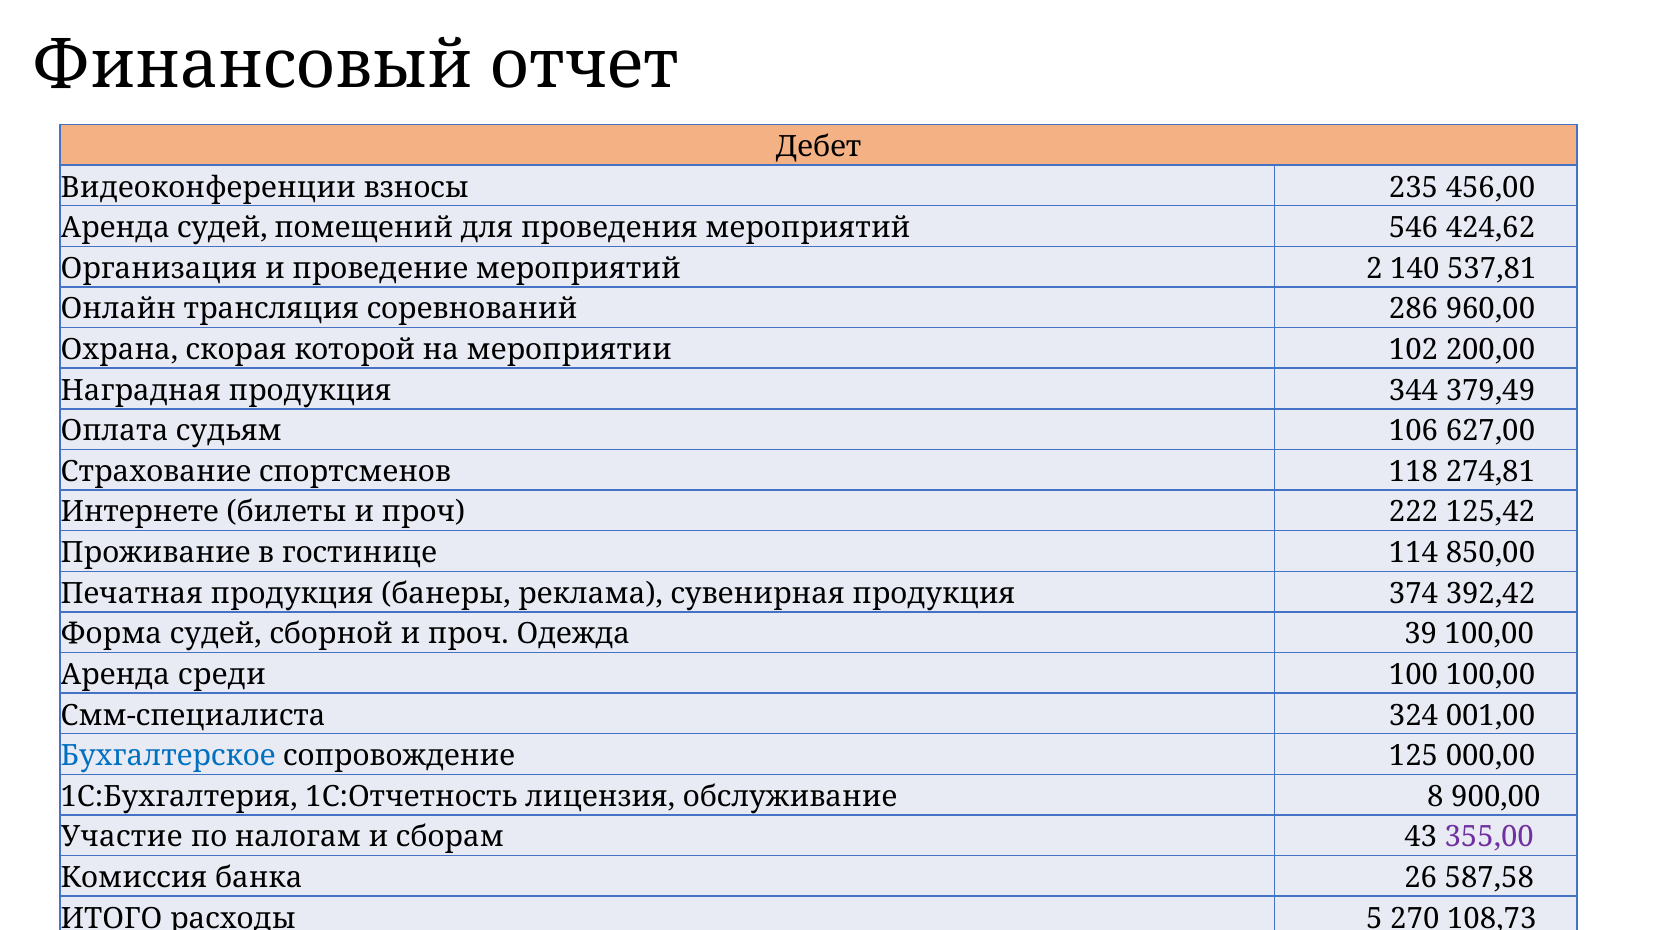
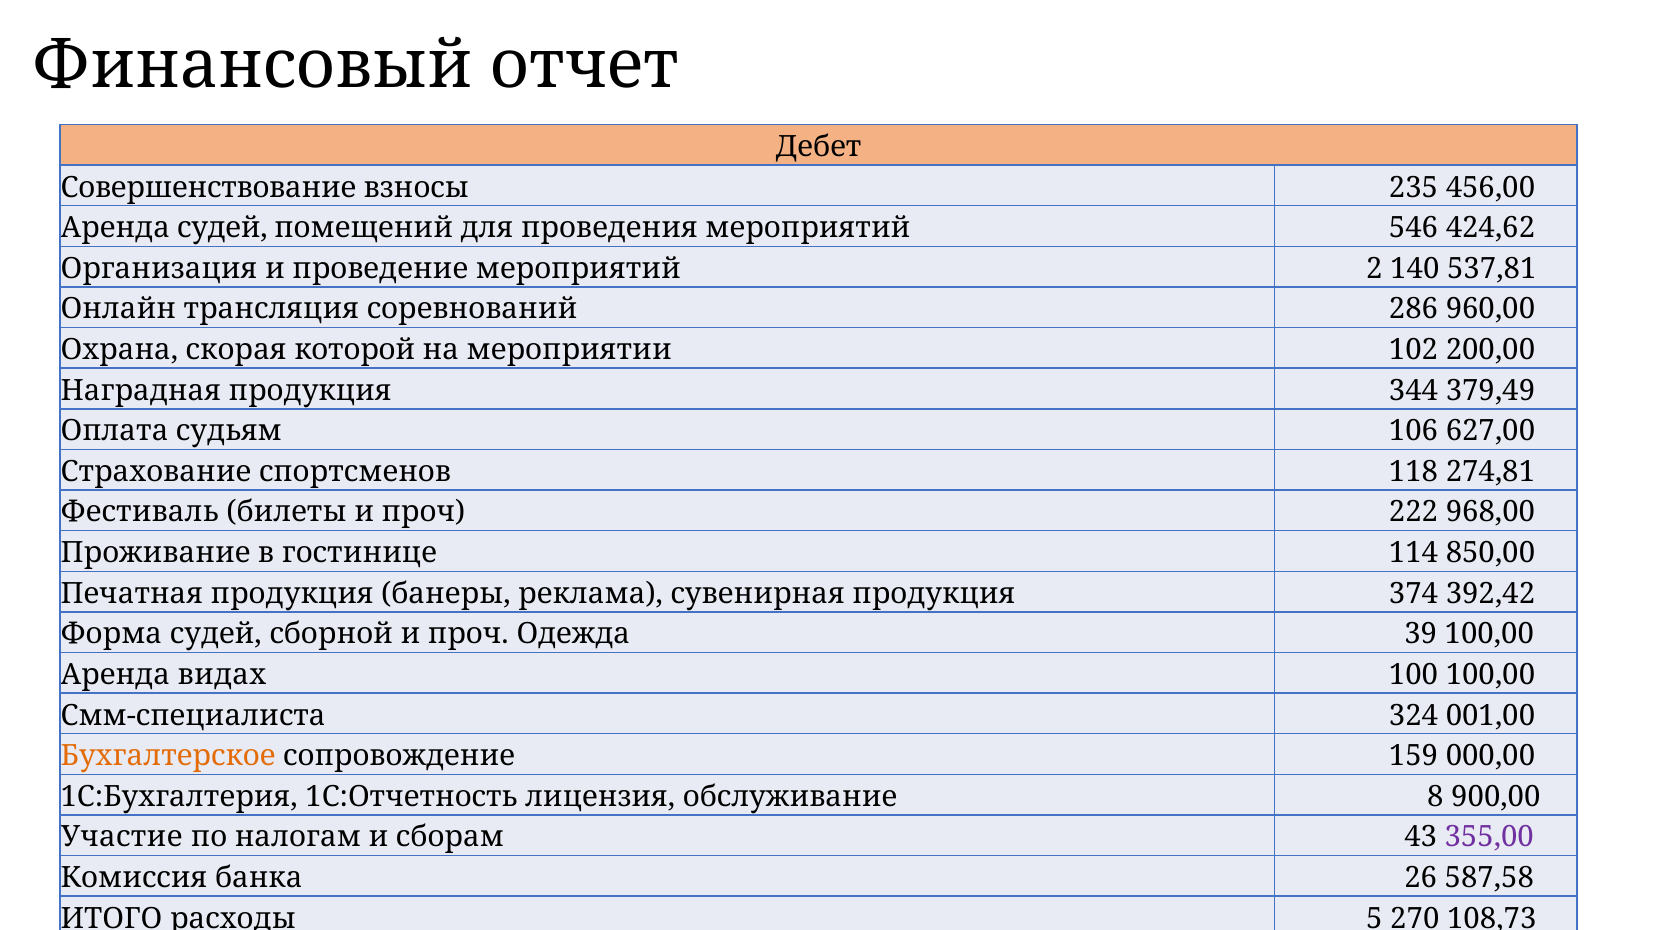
Видеоконференции: Видеоконференции -> Совершенствование
Интернете: Интернете -> Фестиваль
125,42: 125,42 -> 968,00
среди: среди -> видах
Бухгалтерское colour: blue -> orange
125: 125 -> 159
